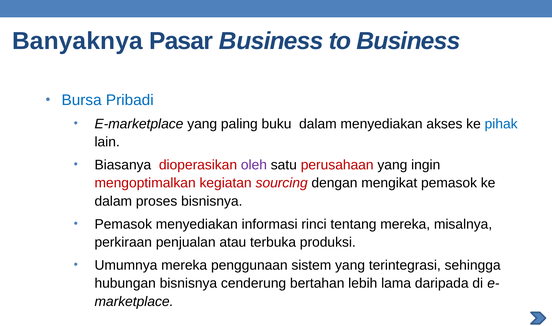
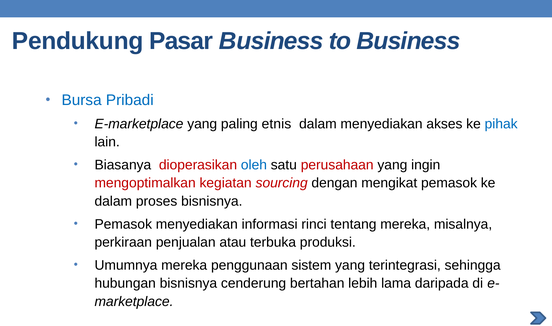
Banyaknya: Banyaknya -> Pendukung
buku: buku -> etnis
oleh colour: purple -> blue
